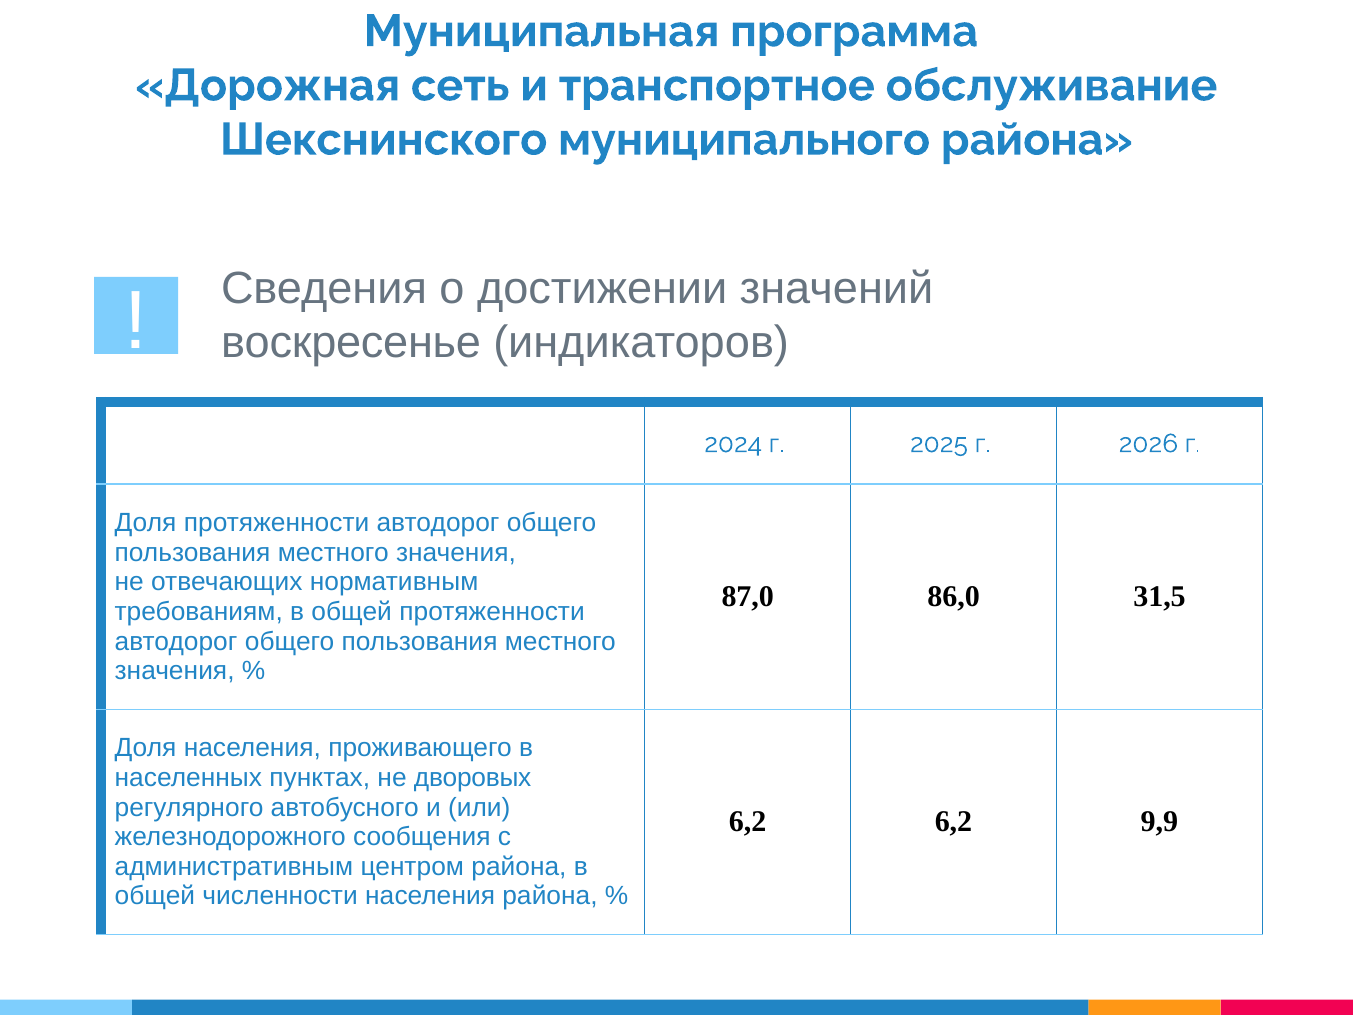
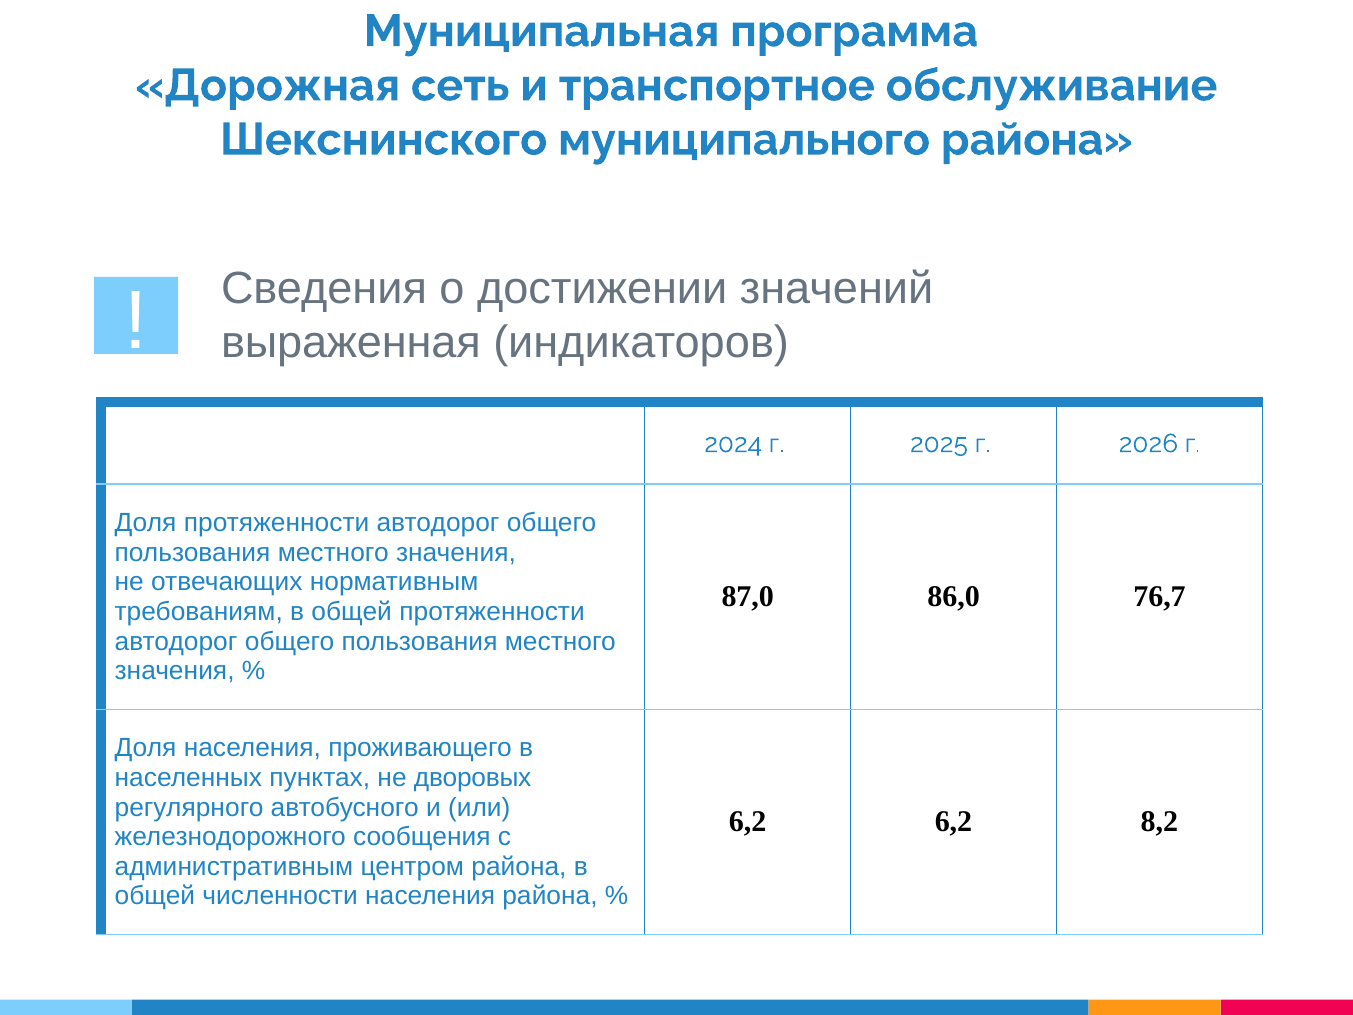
воскресенье: воскресенье -> выраженная
31,5: 31,5 -> 76,7
9,9: 9,9 -> 8,2
